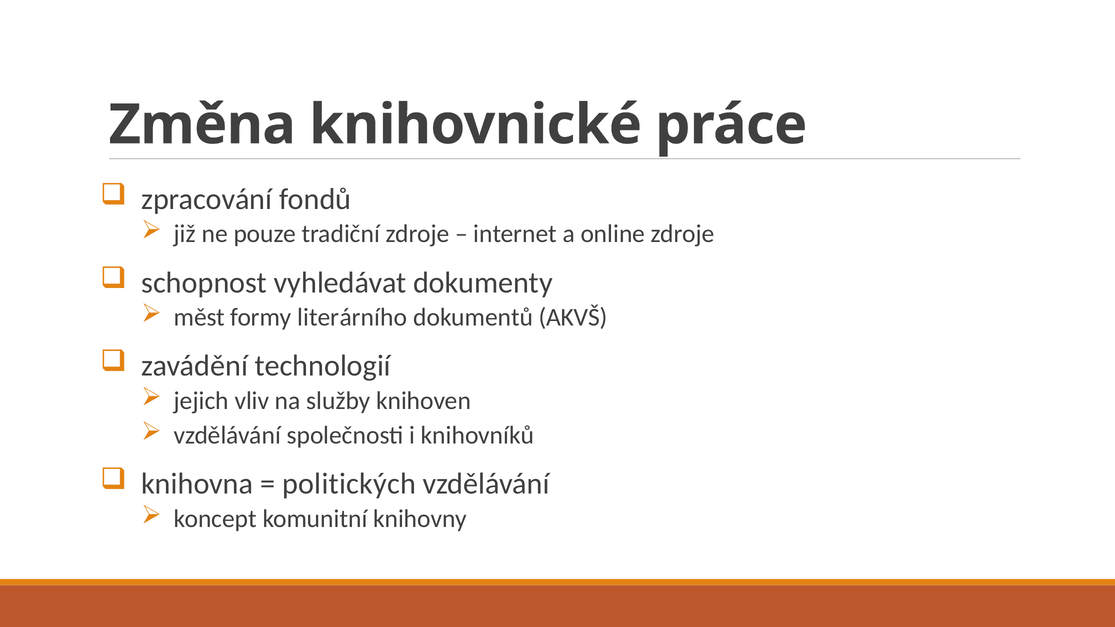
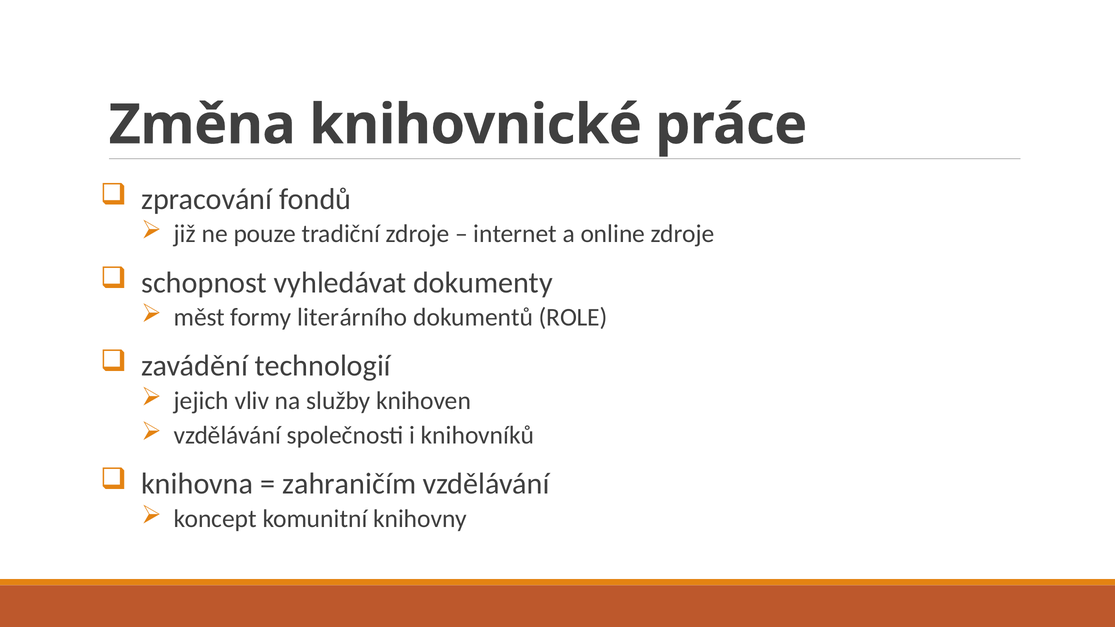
AKVŠ: AKVŠ -> ROLE
politických: politických -> zahraničím
